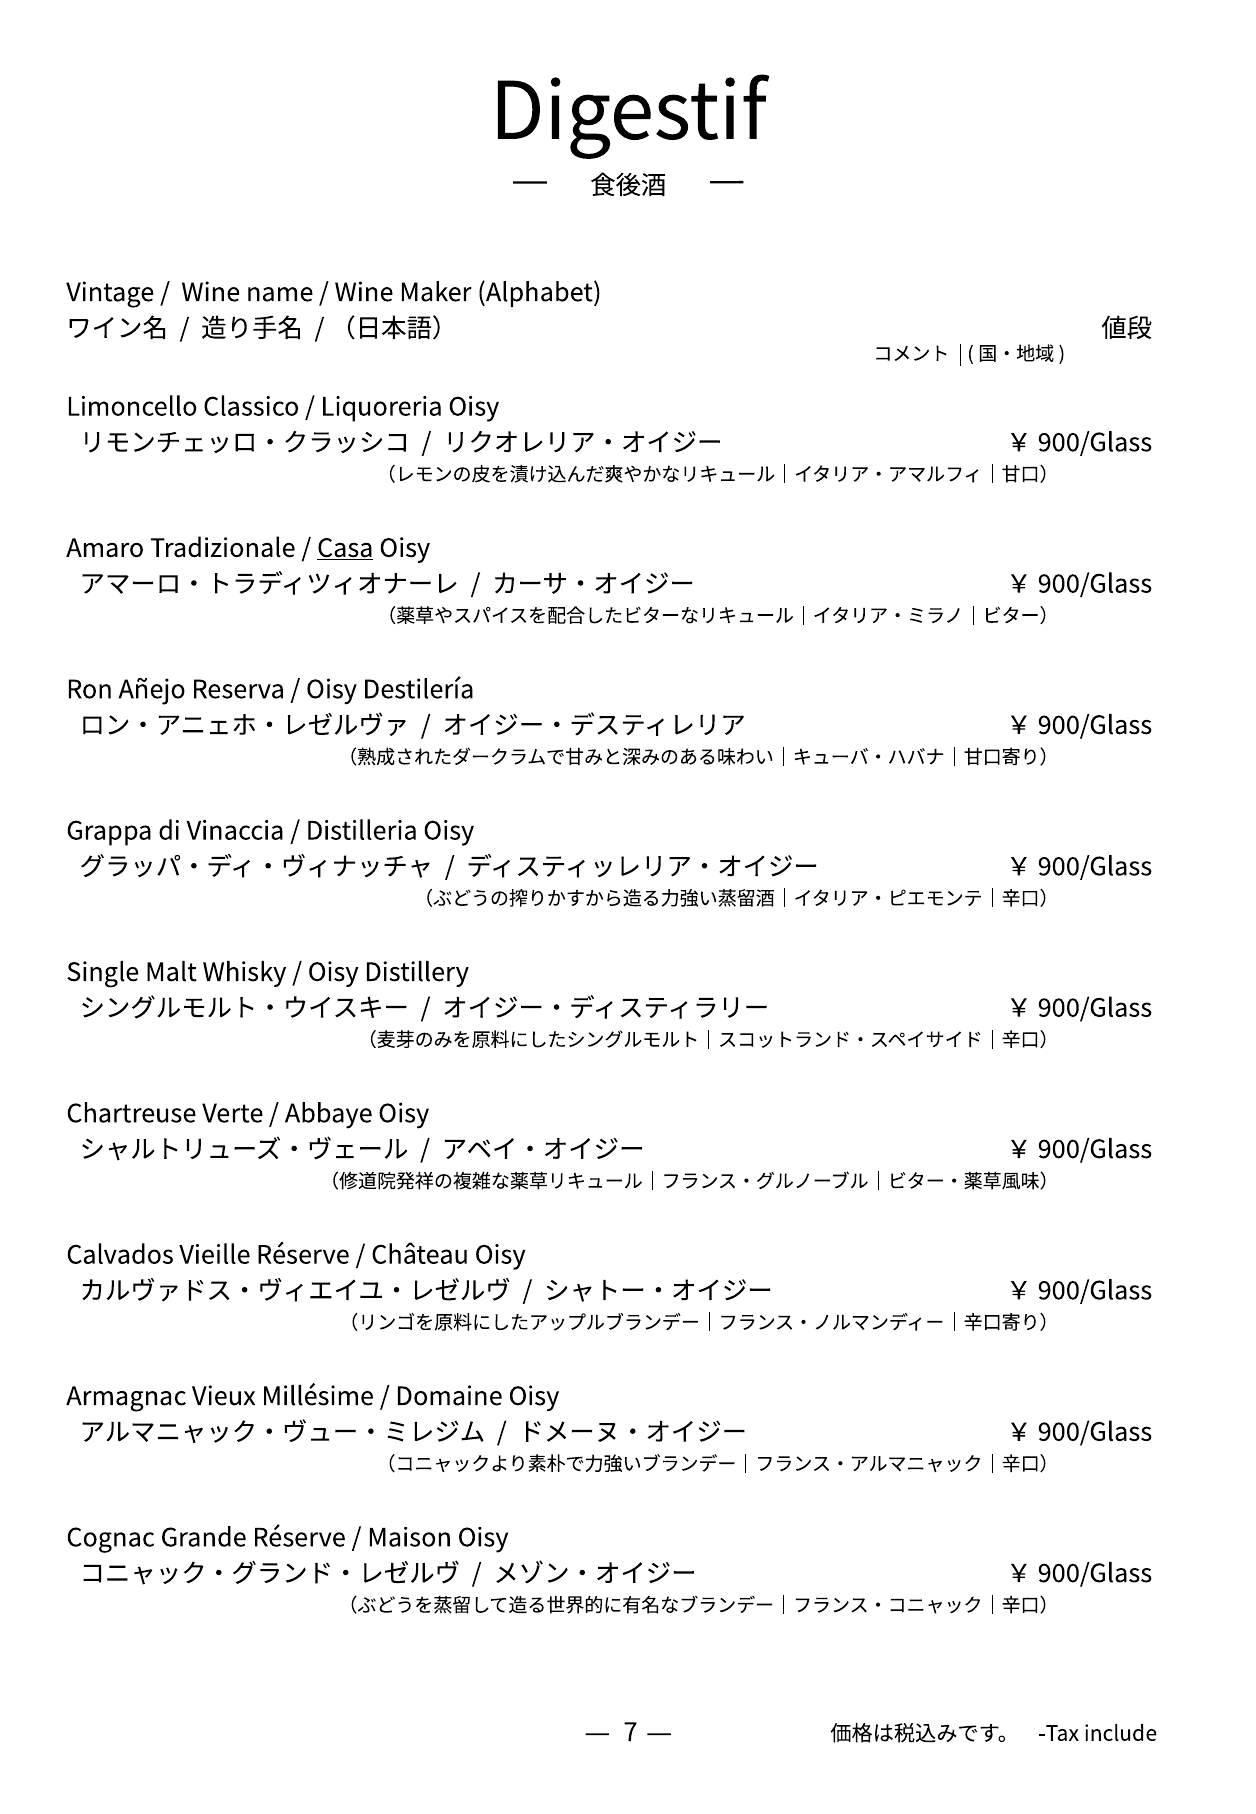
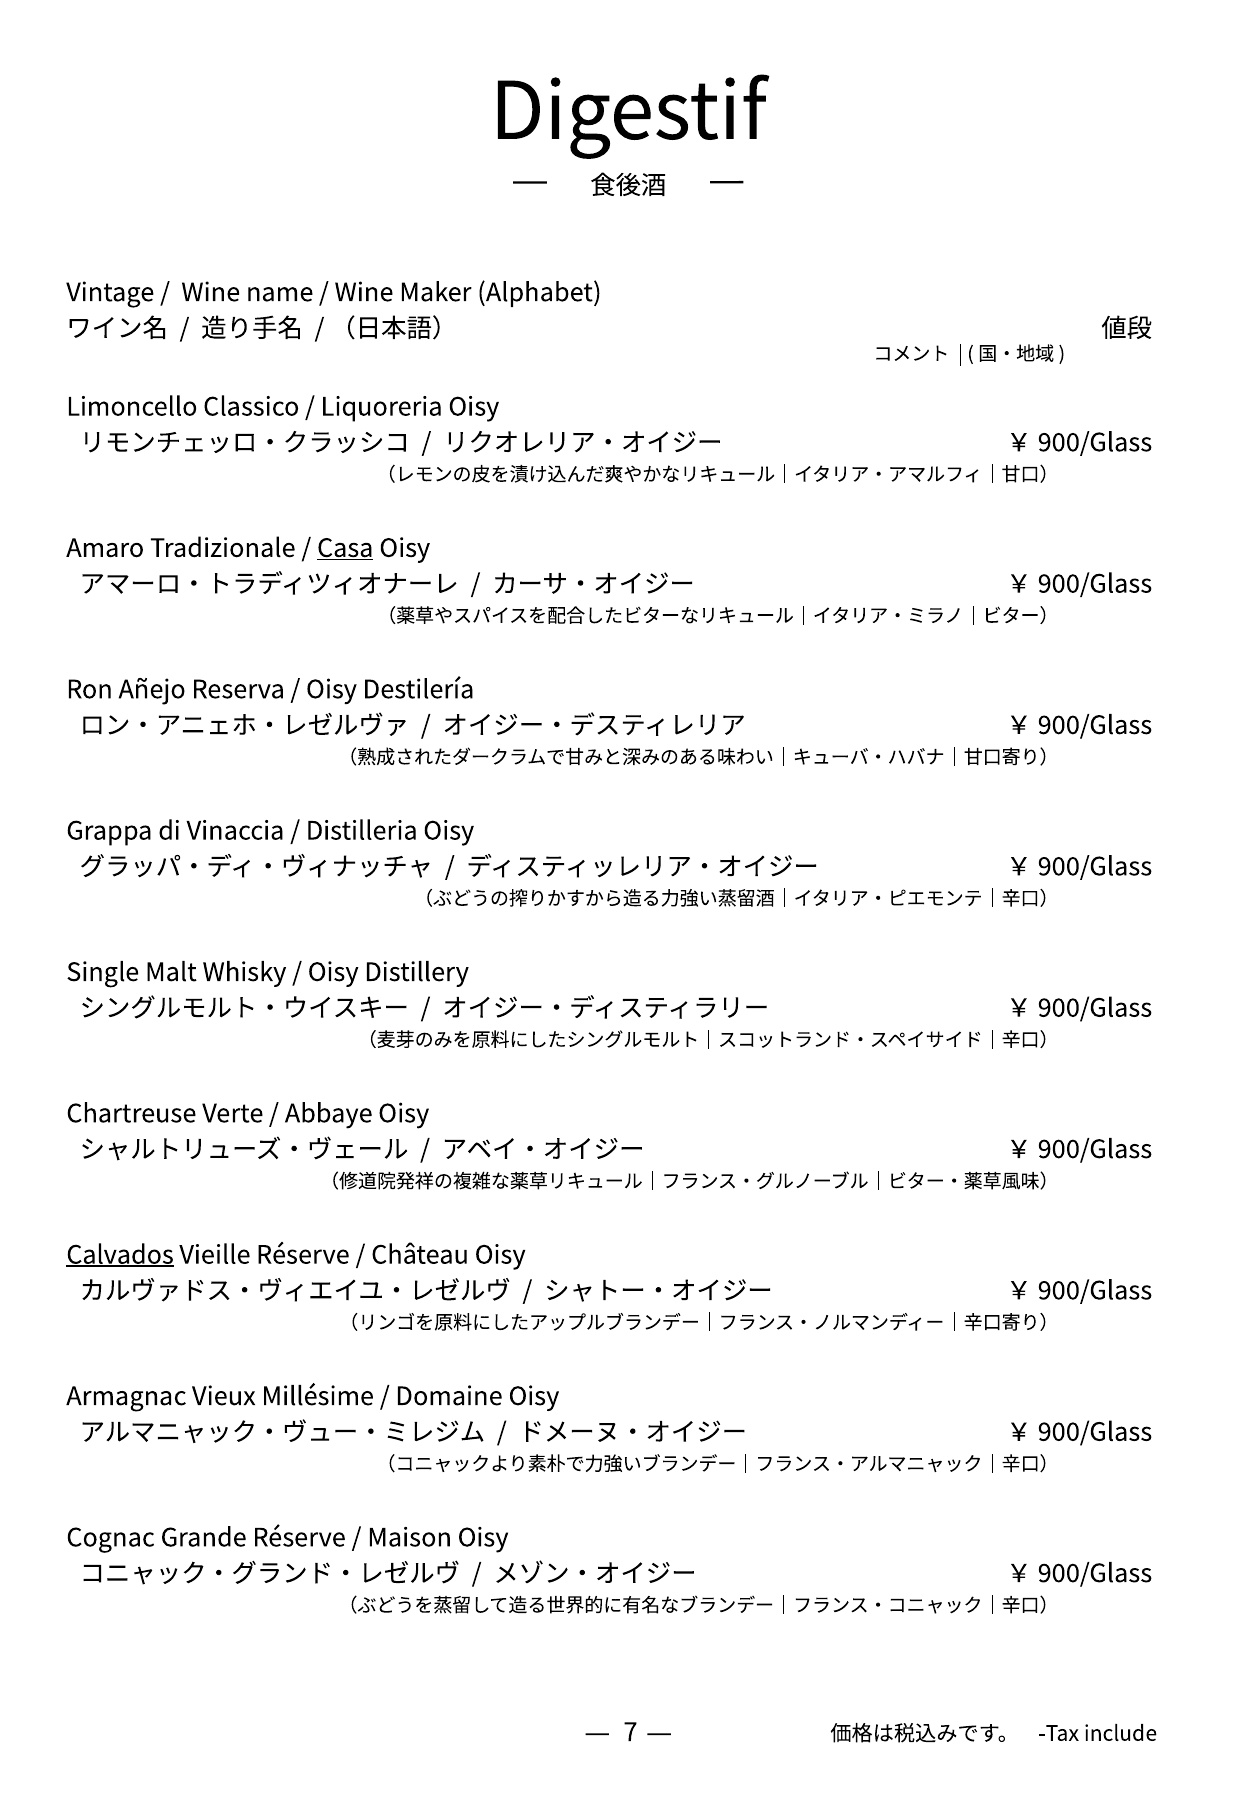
Calvados underline: none -> present
